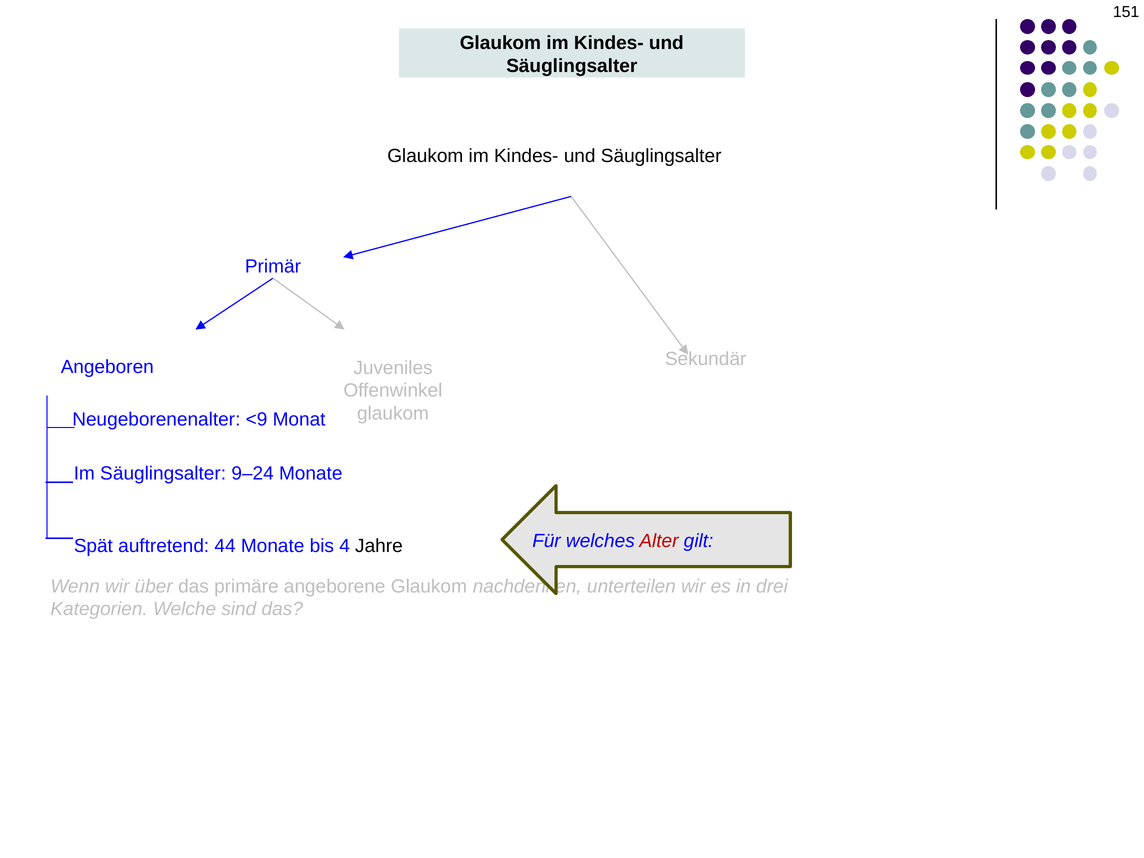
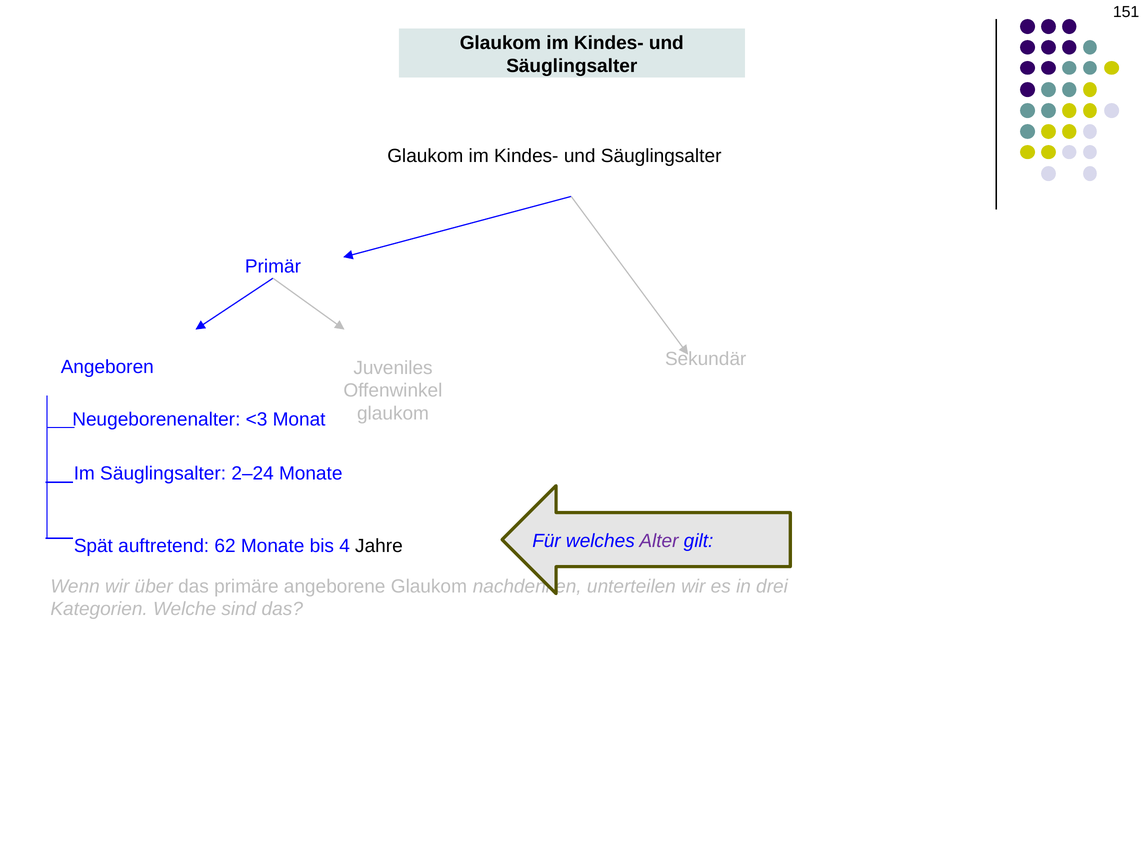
<9: <9 -> <3
9–24: 9–24 -> 2–24
Alter colour: red -> purple
44: 44 -> 62
